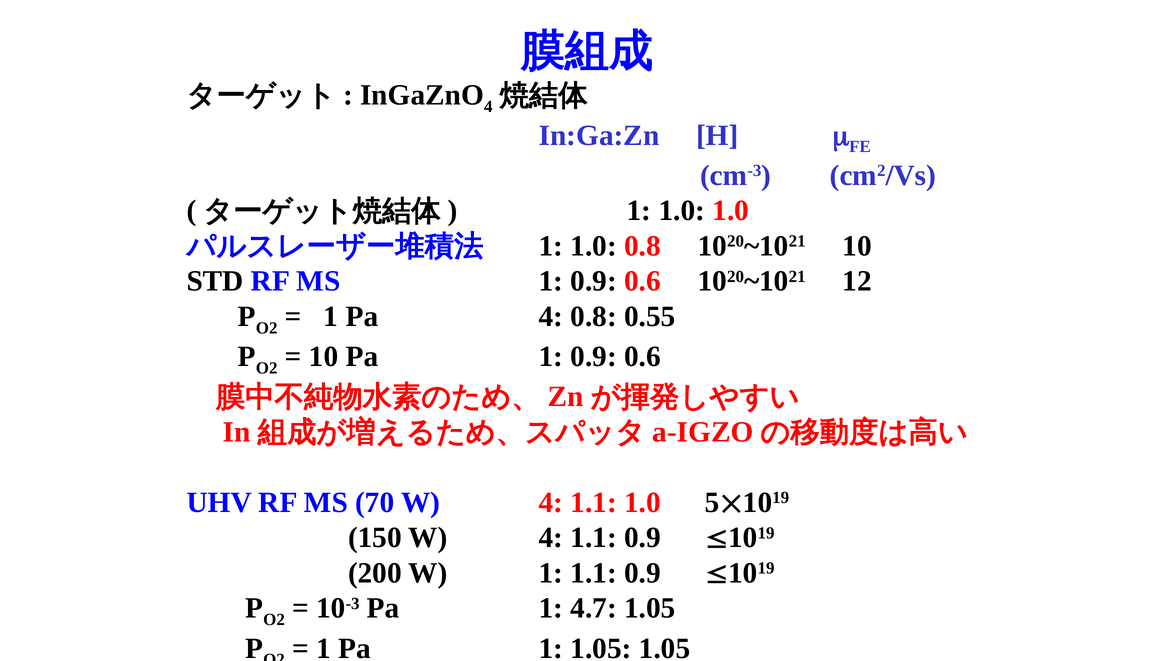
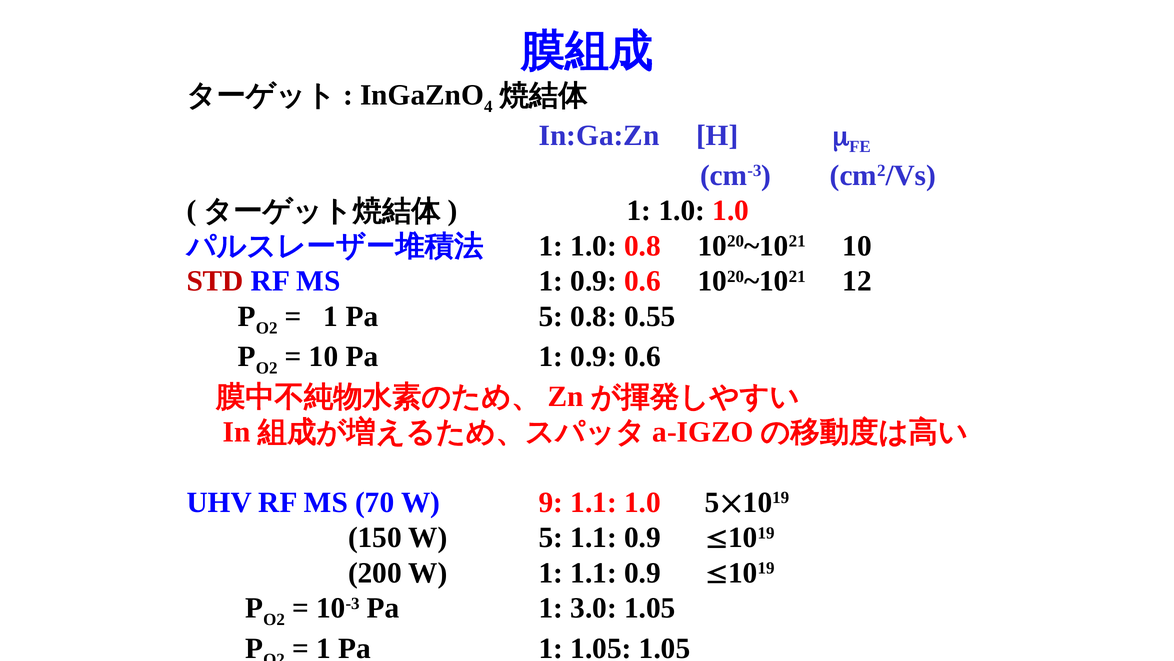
STD colour: black -> red
Pa 4: 4 -> 5
70 W 4: 4 -> 9
150 W 4: 4 -> 5
4.7: 4.7 -> 3.0
